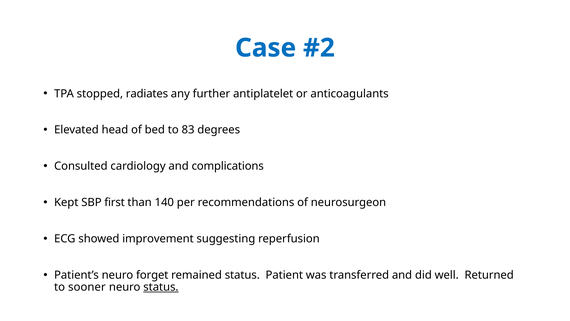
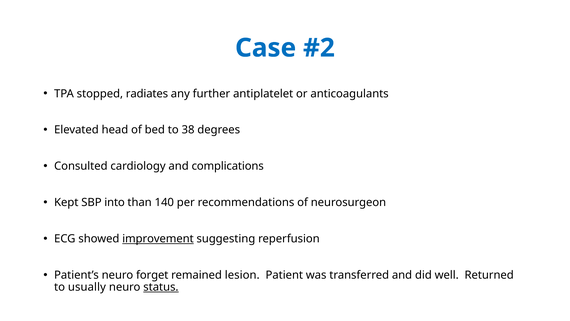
83: 83 -> 38
first: first -> into
improvement underline: none -> present
remained status: status -> lesion
sooner: sooner -> usually
